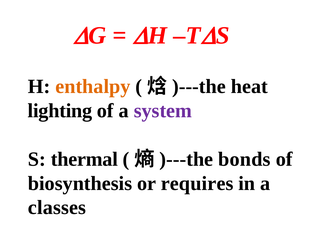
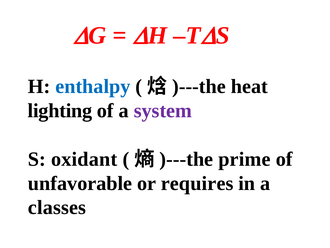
enthalpy colour: orange -> blue
thermal: thermal -> oxidant
bonds: bonds -> prime
biosynthesis: biosynthesis -> unfavorable
